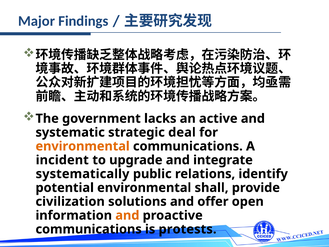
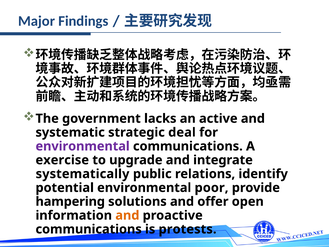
environmental at (83, 146) colour: orange -> purple
incident: incident -> exercise
shall: shall -> poor
civilization: civilization -> hampering
